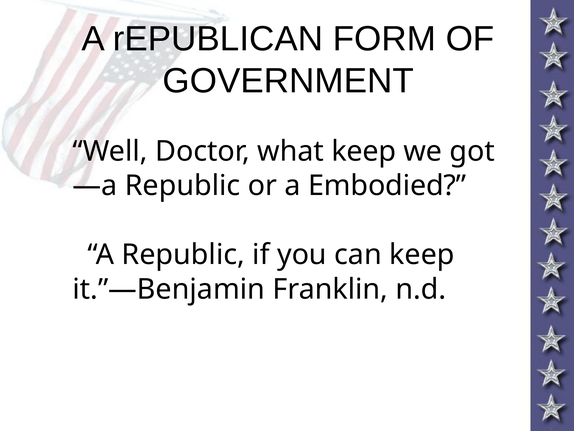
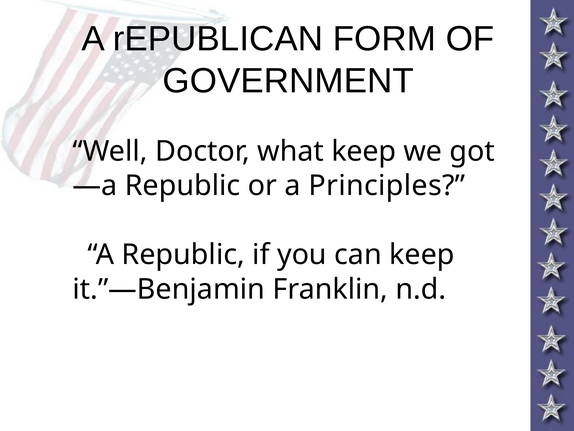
Embodied: Embodied -> Principles
